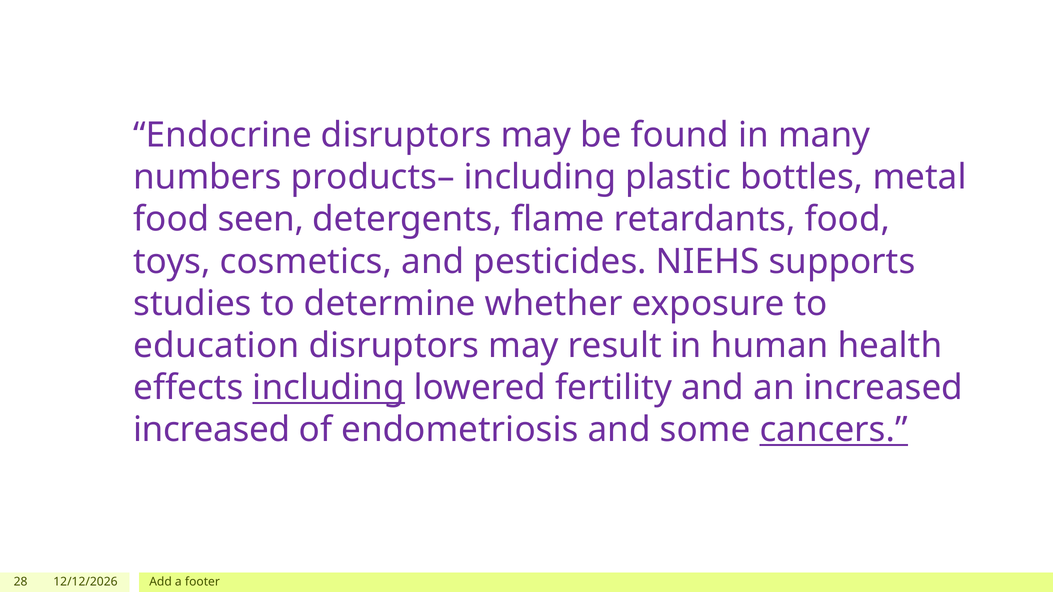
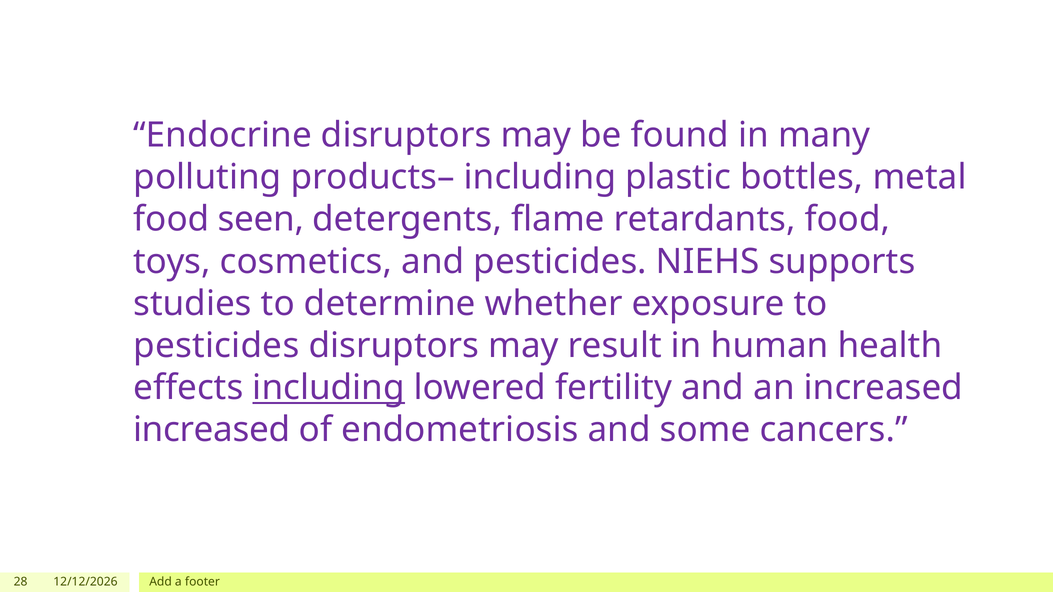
numbers: numbers -> polluting
education at (216, 346): education -> pesticides
cancers underline: present -> none
